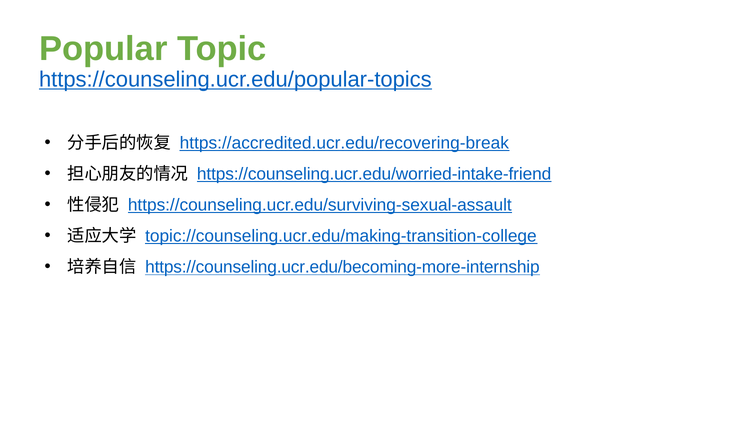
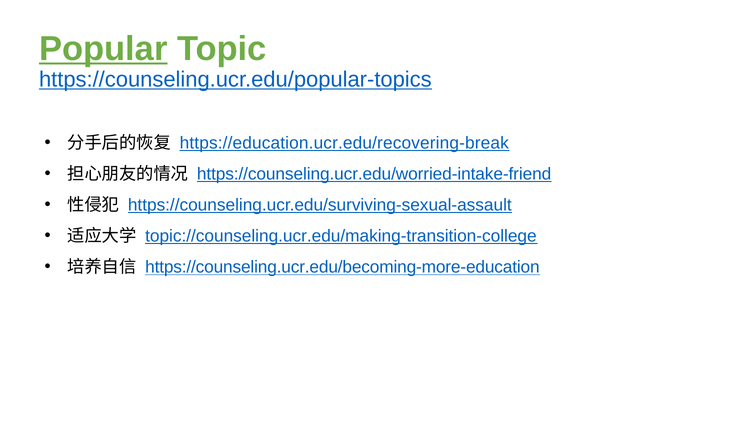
Popular underline: none -> present
https://accredited.ucr.edu/recovering-break: https://accredited.ucr.edu/recovering-break -> https://education.ucr.edu/recovering-break
https://counseling.ucr.edu/becoming-more-internship: https://counseling.ucr.edu/becoming-more-internship -> https://counseling.ucr.edu/becoming-more-education
